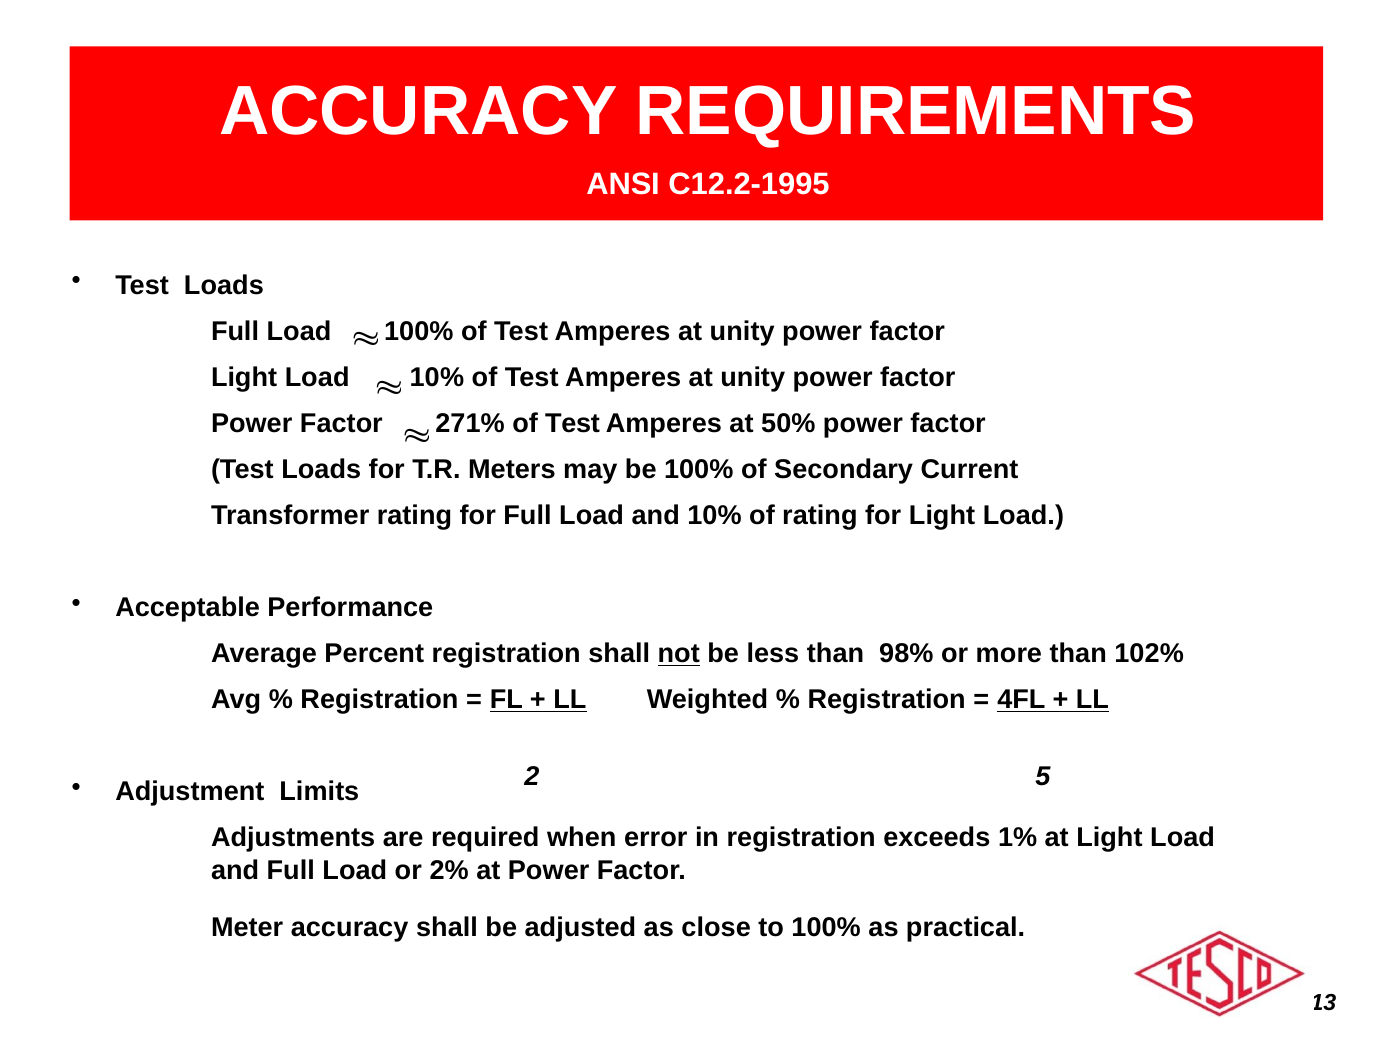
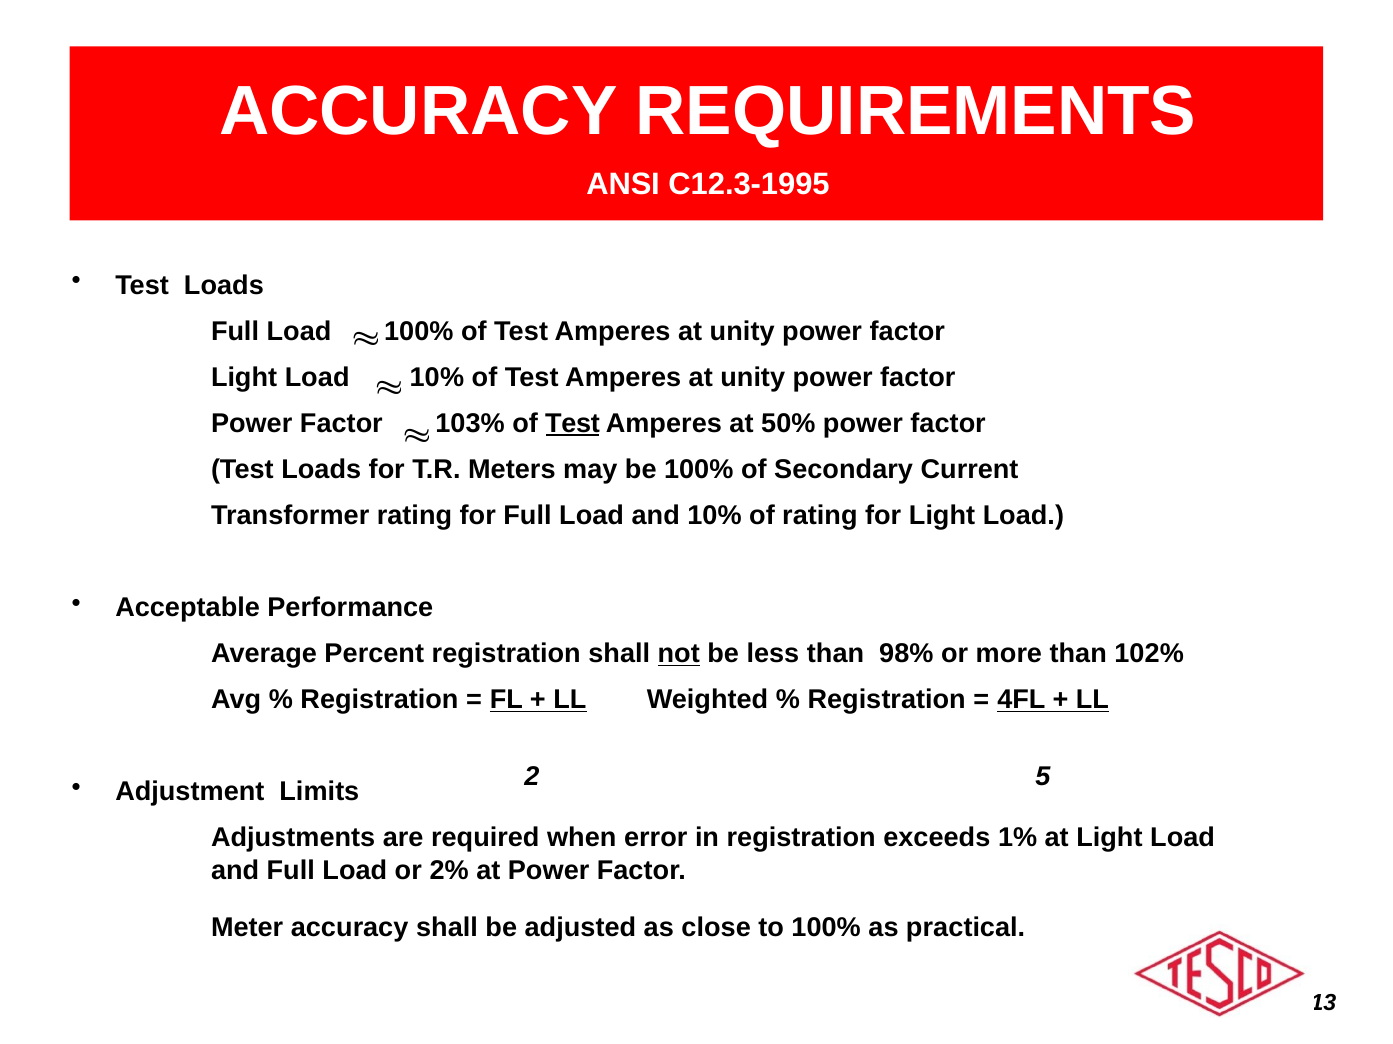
C12.2-1995: C12.2-1995 -> C12.3-1995
271%: 271% -> 103%
Test at (573, 424) underline: none -> present
